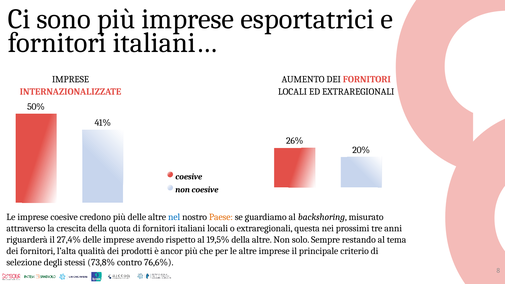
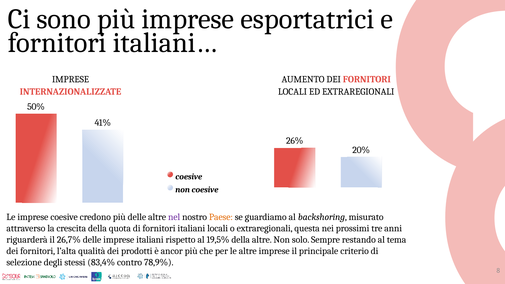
nel colour: blue -> purple
27,4%: 27,4% -> 26,7%
imprese avendo: avendo -> italiani
73,8%: 73,8% -> 83,4%
76,6%: 76,6% -> 78,9%
